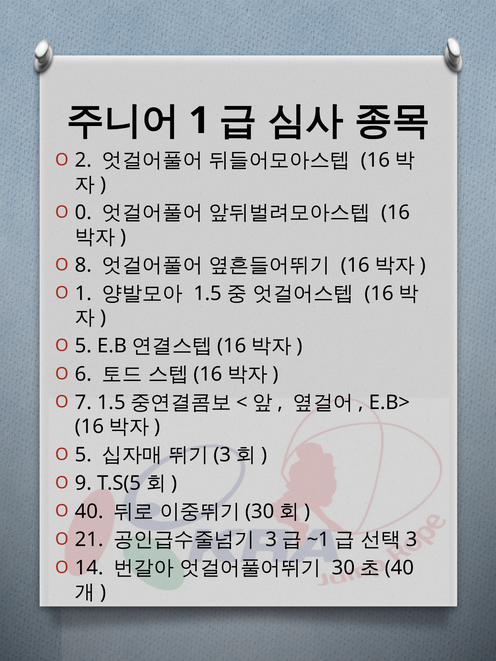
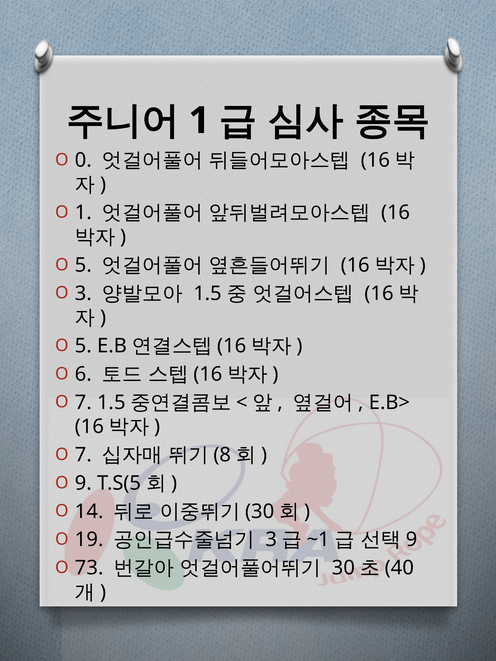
2: 2 -> 0
0 at (83, 213): 0 -> 1
8 at (83, 265): 8 -> 5
1 at (83, 294): 1 -> 3
5 at (83, 455): 5 -> 7
3 at (222, 455): 3 -> 8
40 at (89, 512): 40 -> 14
21: 21 -> 19
3 at (412, 540): 3 -> 9
14: 14 -> 73
